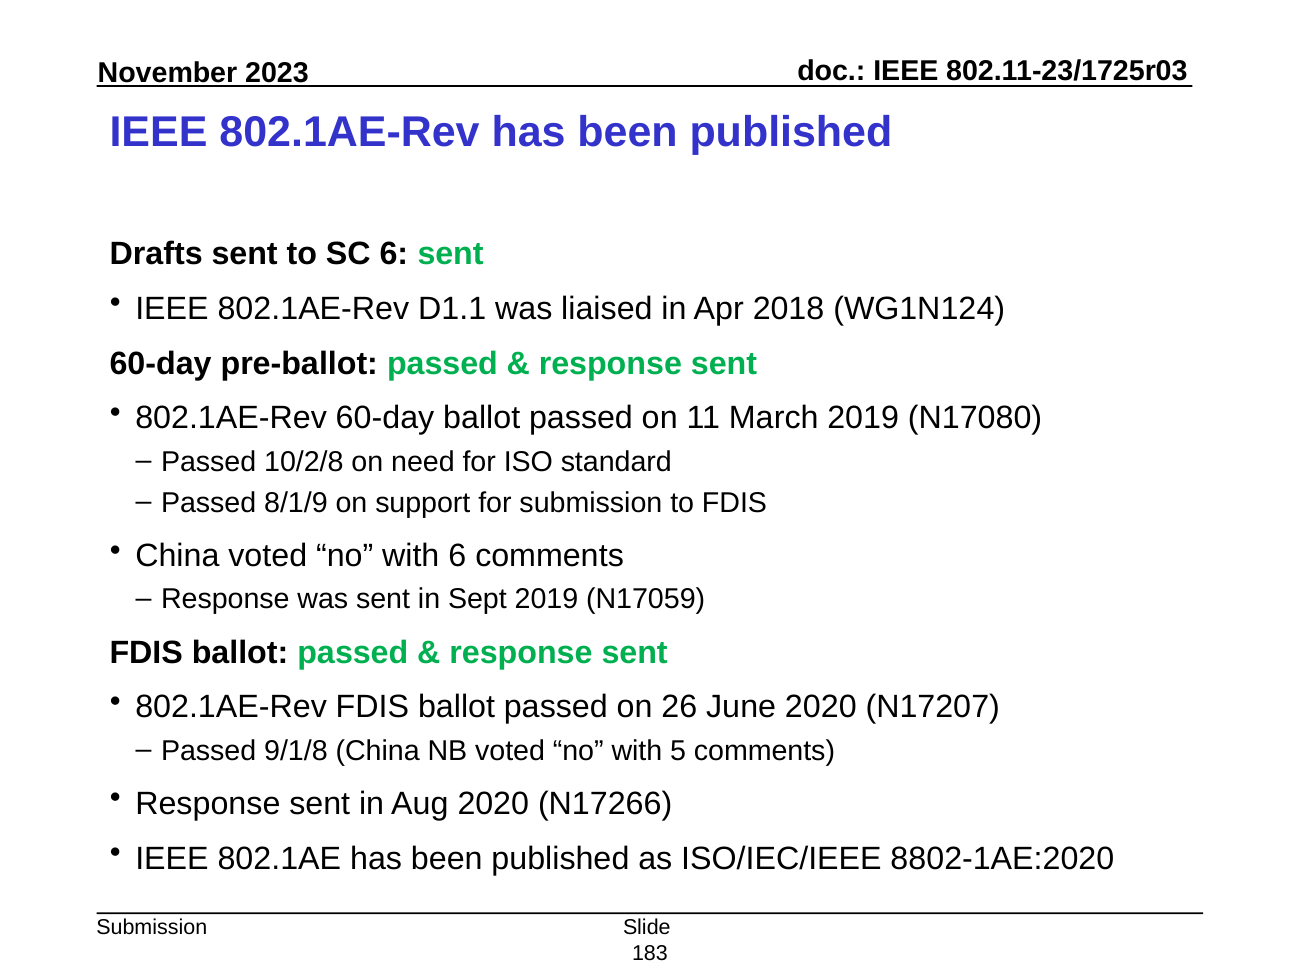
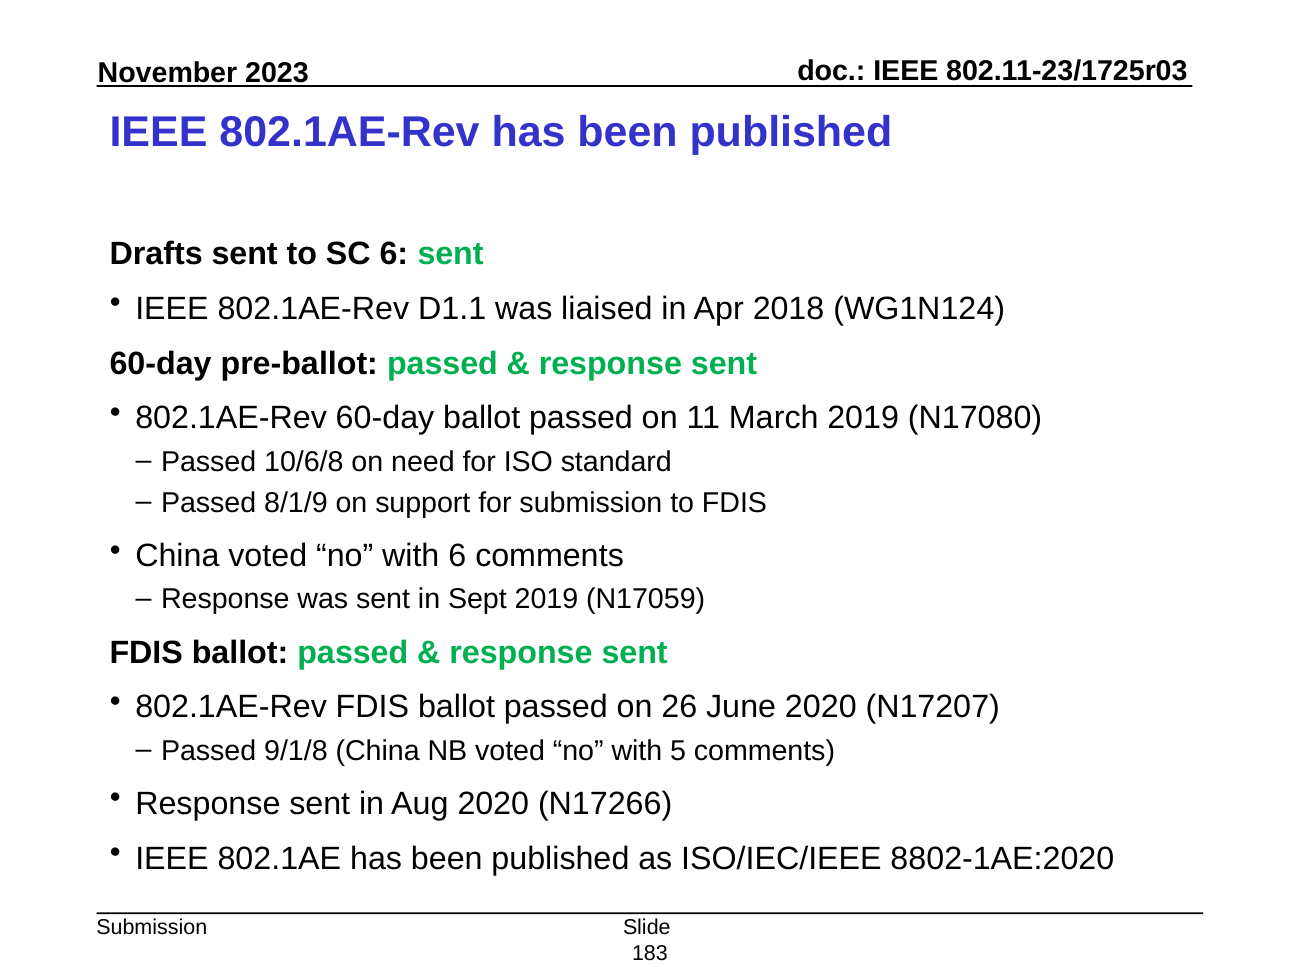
10/2/8: 10/2/8 -> 10/6/8
